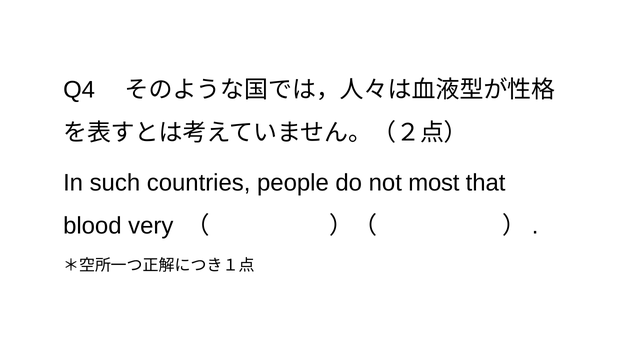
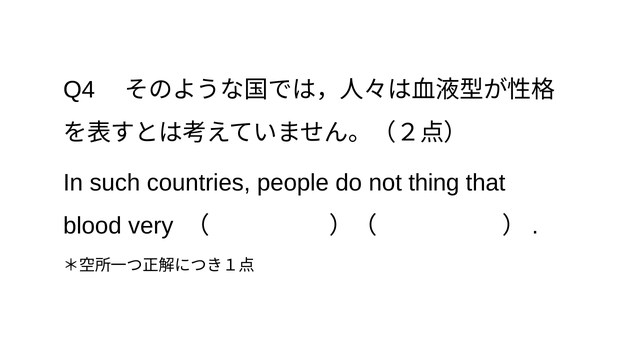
most: most -> thing
